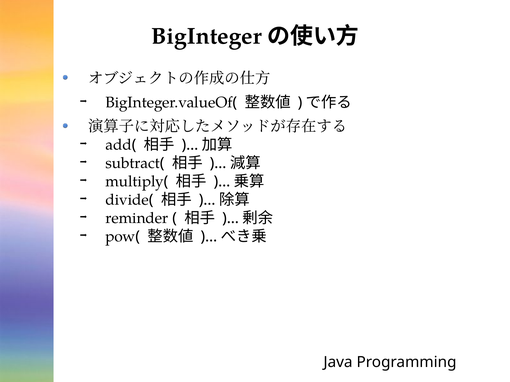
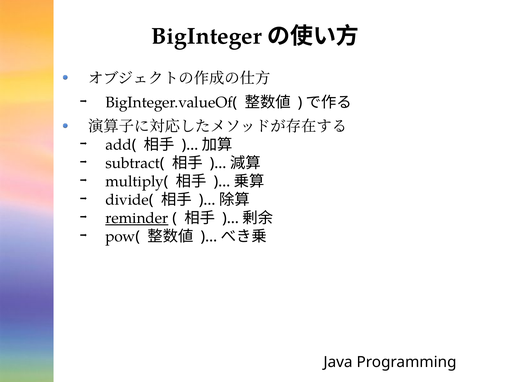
reminder underline: none -> present
